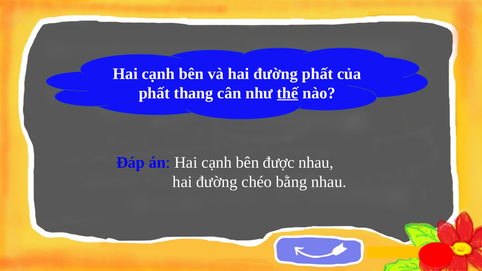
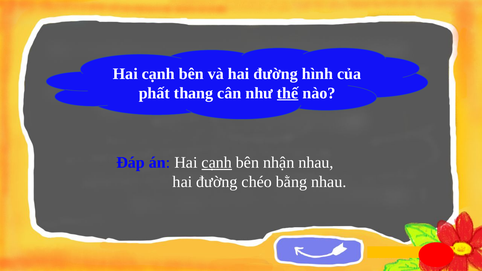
đường phất: phất -> hình
cạnh at (217, 163) underline: none -> present
được: được -> nhận
